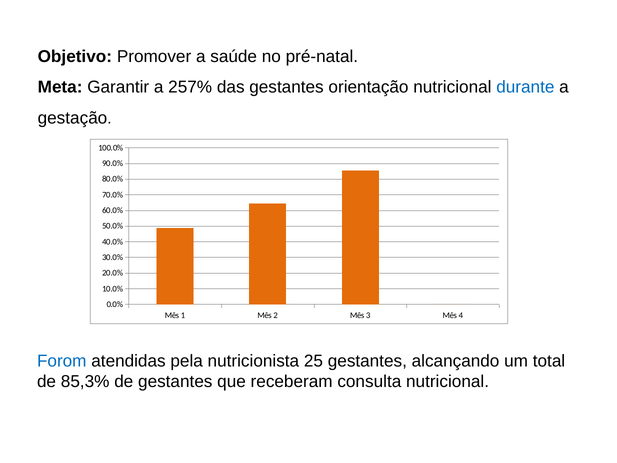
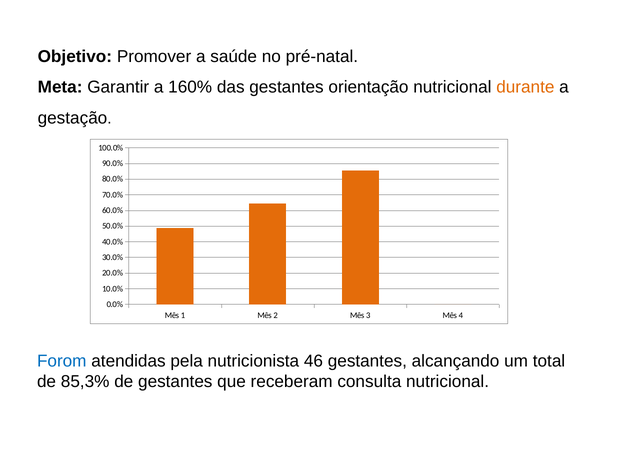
257%: 257% -> 160%
durante colour: blue -> orange
25: 25 -> 46
